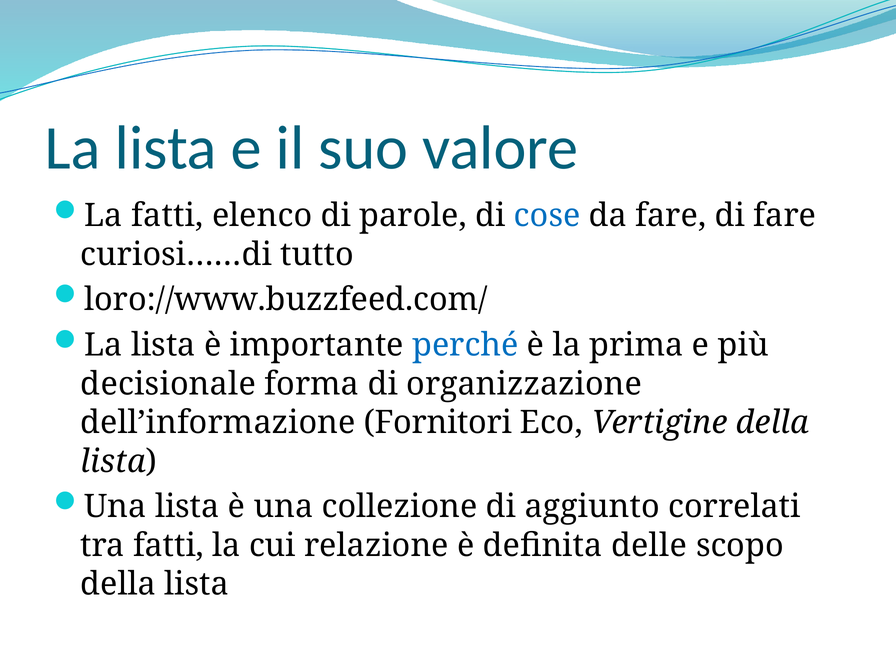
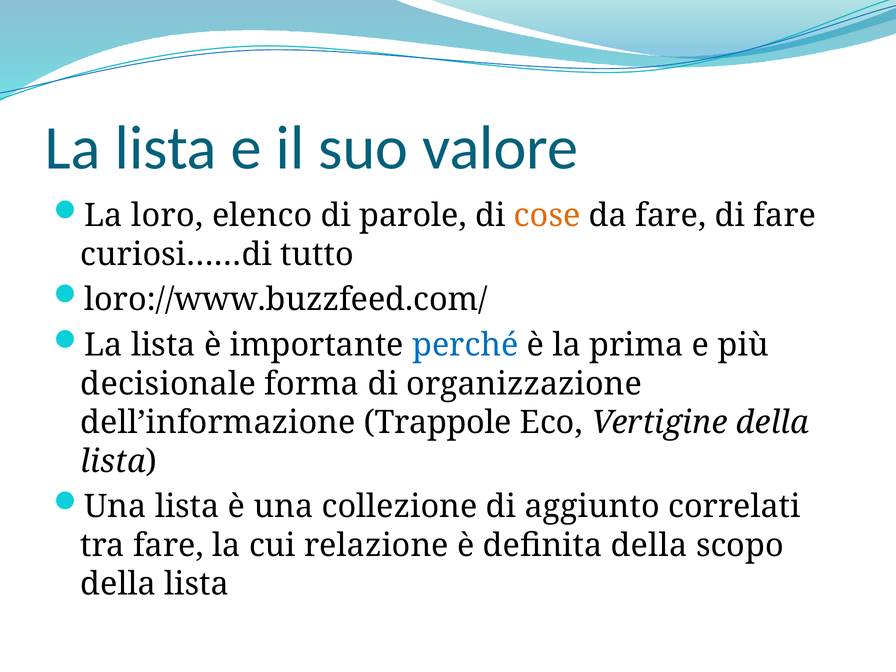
La fatti: fatti -> loro
cose colour: blue -> orange
Fornitori: Fornitori -> Trappole
tra fatti: fatti -> fare
definita delle: delle -> della
